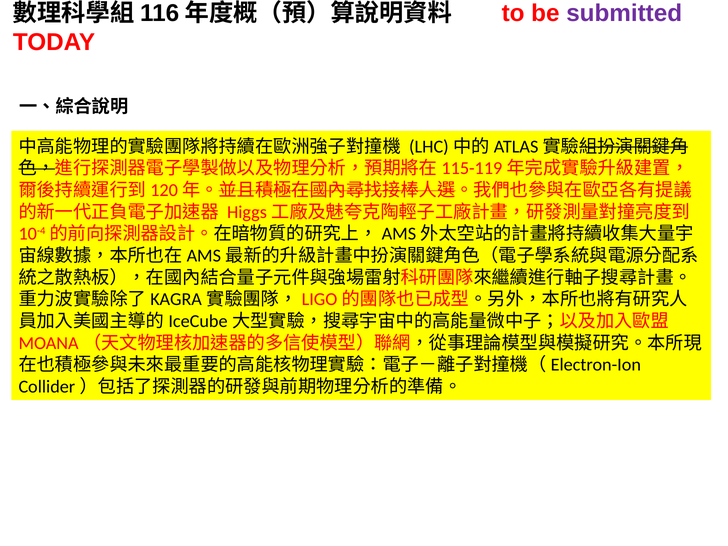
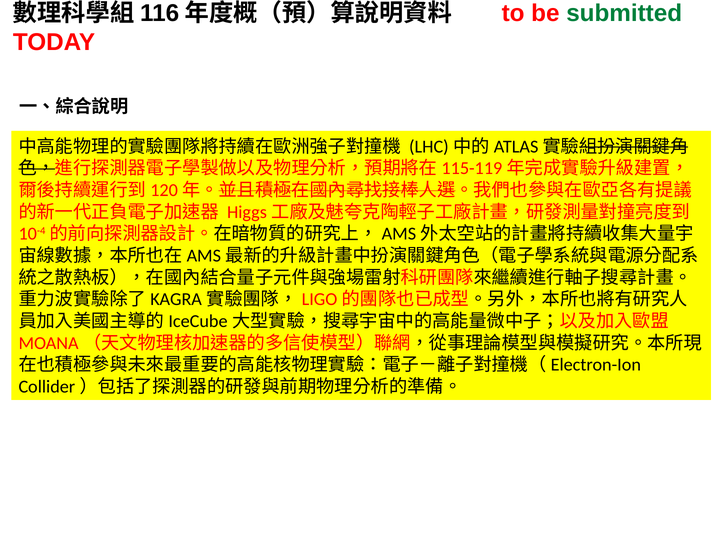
submitted colour: purple -> green
